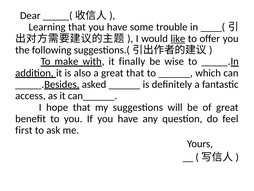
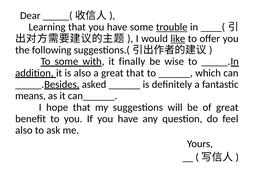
trouble underline: none -> present
To make: make -> some
access: access -> means
first at (24, 130): first -> also
